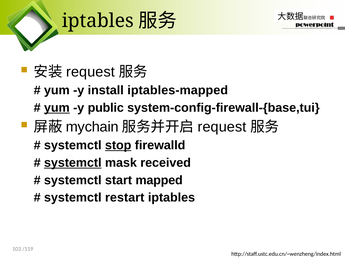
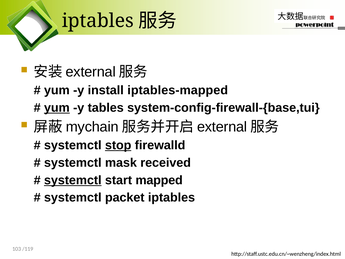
request at (91, 72): request -> external
public: public -> tables
request at (222, 127): request -> external
systemctl at (73, 163) underline: present -> none
systemctl at (73, 180) underline: none -> present
restart: restart -> packet
